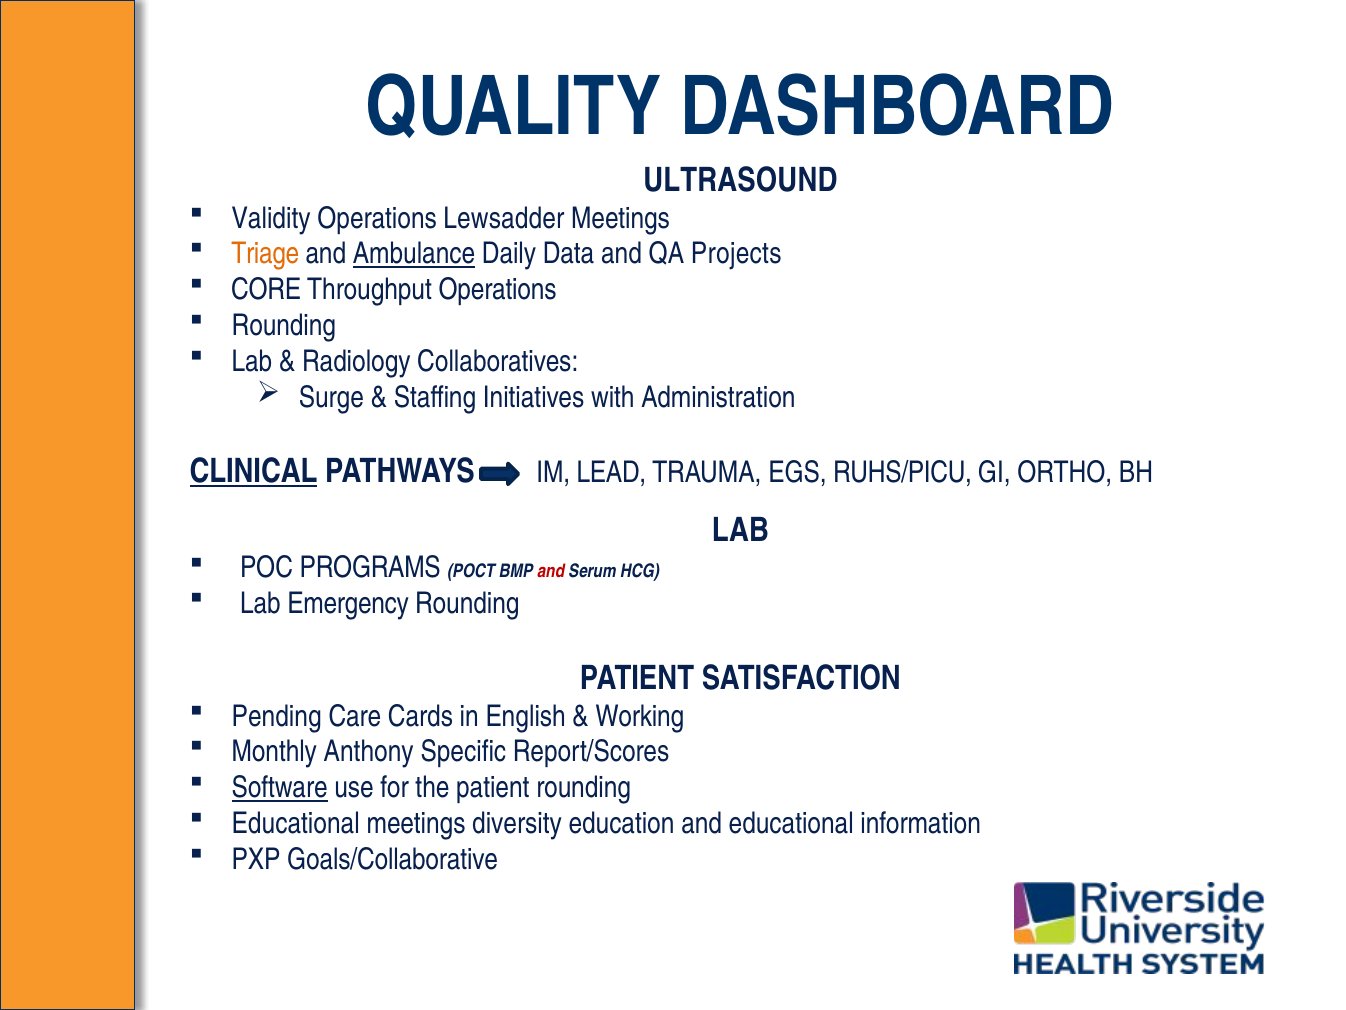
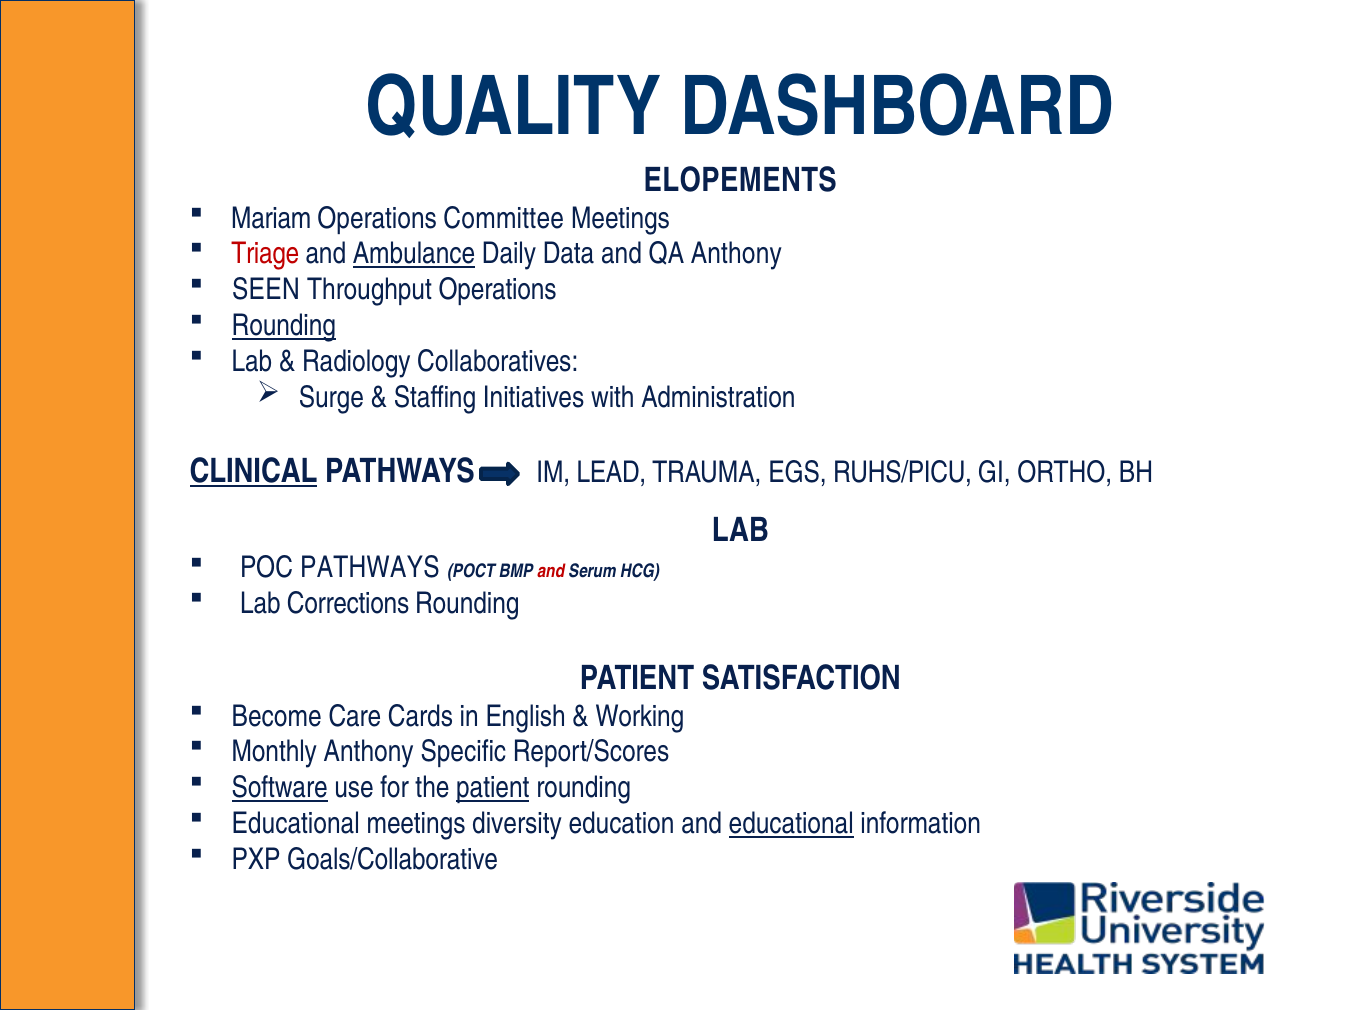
ULTRASOUND: ULTRASOUND -> ELOPEMENTS
Validity: Validity -> Mariam
Lewsadder: Lewsadder -> Committee
Triage colour: orange -> red
QA Projects: Projects -> Anthony
CORE: CORE -> SEEN
Rounding at (284, 326) underline: none -> present
POC PROGRAMS: PROGRAMS -> PATHWAYS
Emergency: Emergency -> Corrections
Pending: Pending -> Become
patient at (493, 788) underline: none -> present
educational at (791, 823) underline: none -> present
